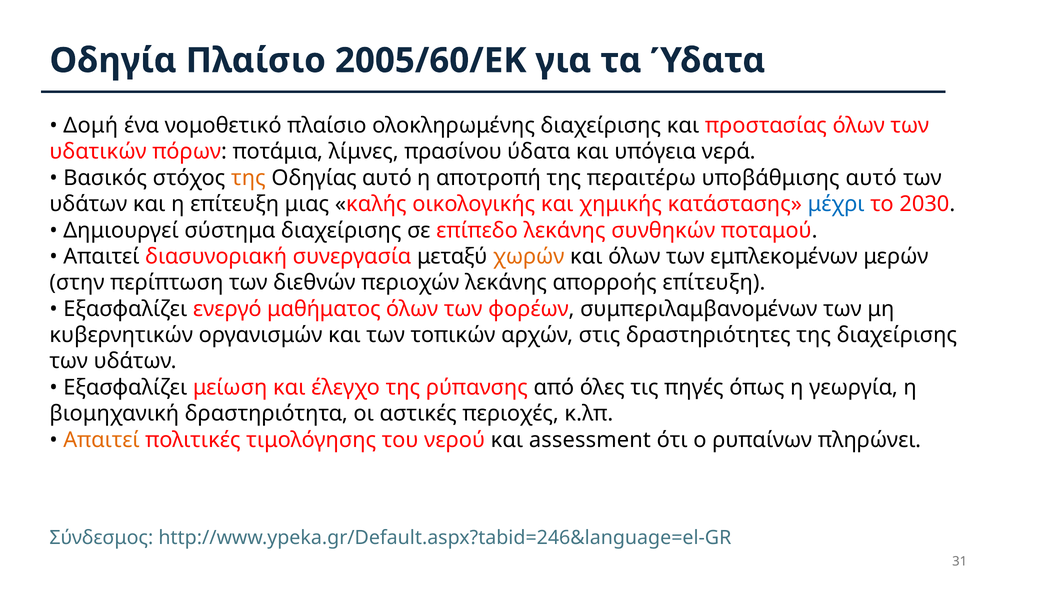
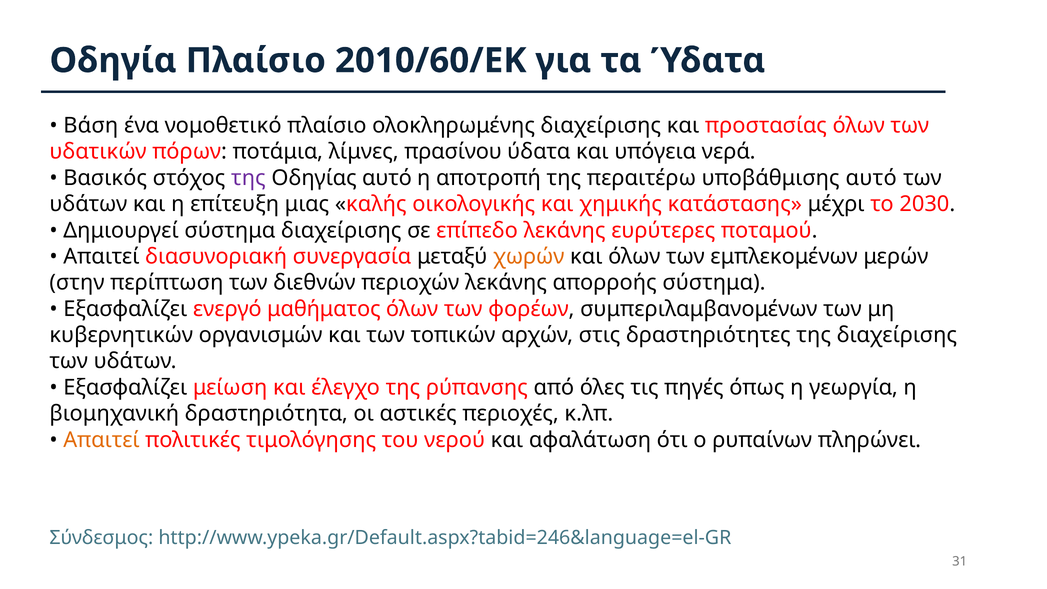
2005/60/ΕΚ: 2005/60/ΕΚ -> 2010/60/ΕΚ
Δομή: Δομή -> Βάση
της at (248, 178) colour: orange -> purple
μέχρι colour: blue -> black
συνθηκών: συνθηκών -> ευρύτερες
απορροής επίτευξη: επίτευξη -> σύστημα
assessment: assessment -> αφαλάτωση
